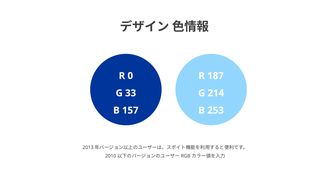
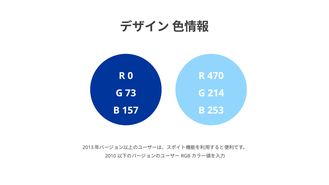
187: 187 -> 470
33: 33 -> 73
